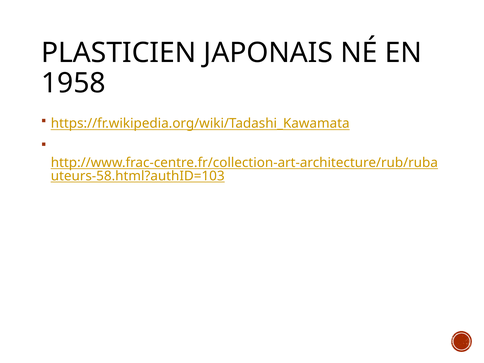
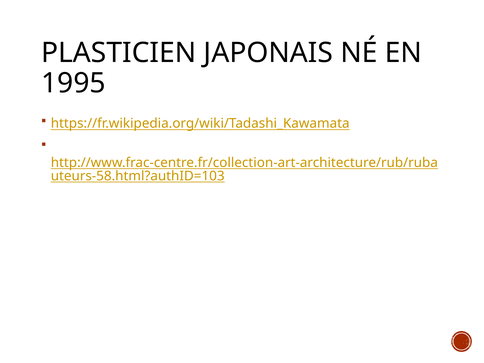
1958: 1958 -> 1995
